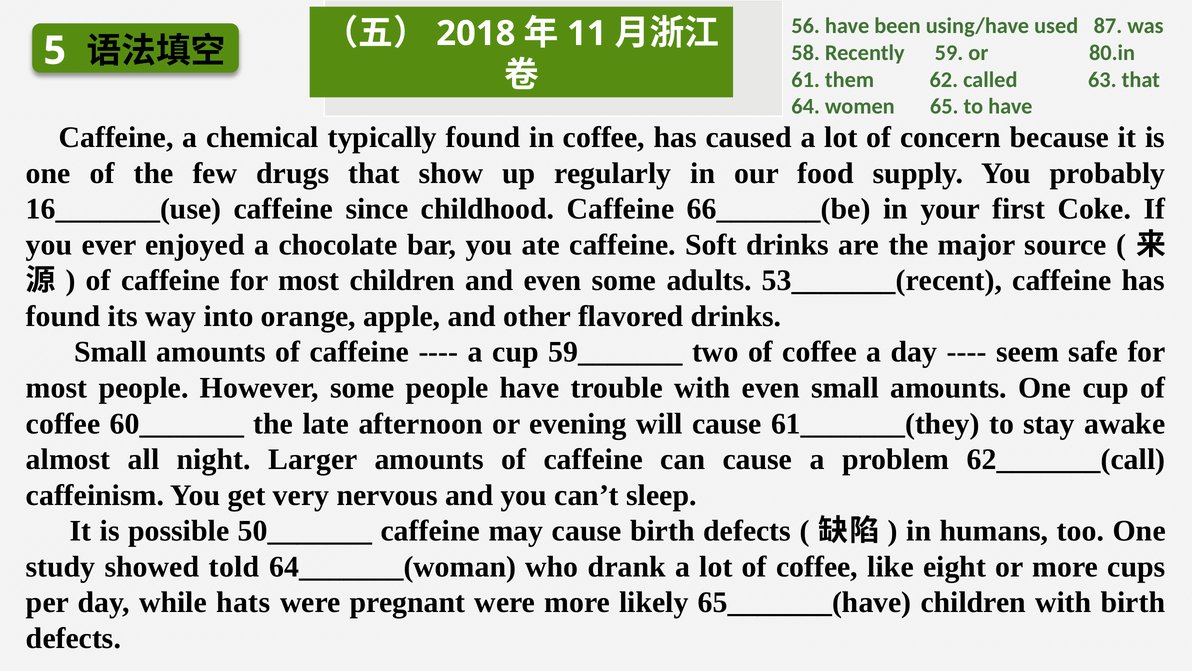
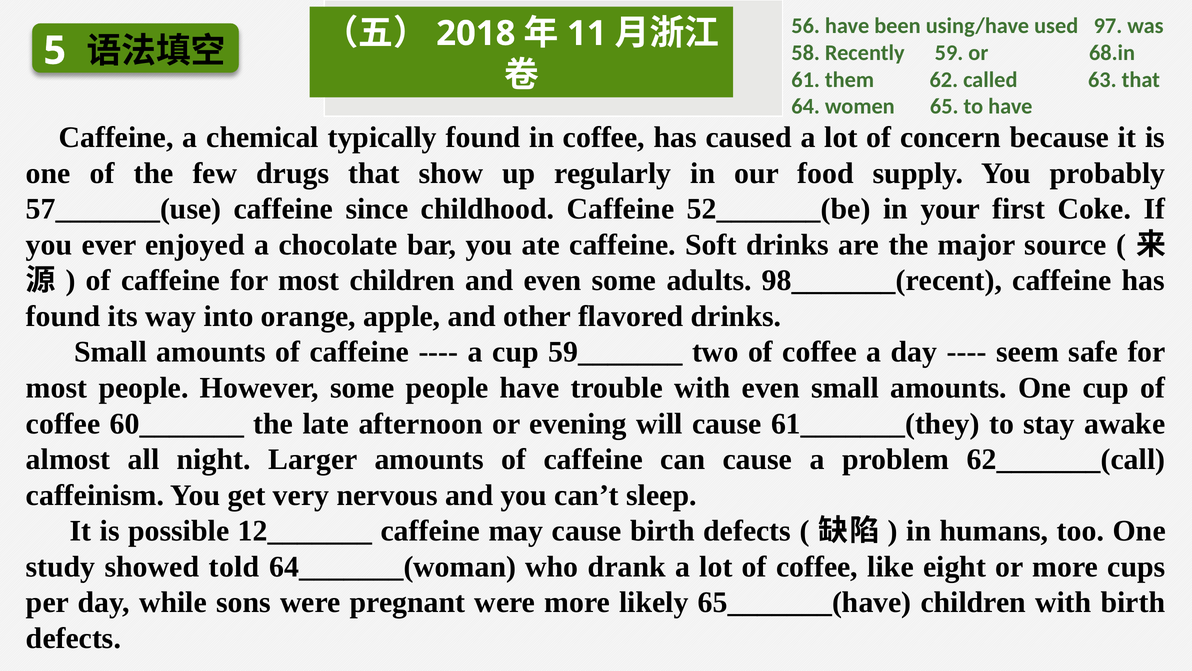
87: 87 -> 97
80.in: 80.in -> 68.in
16_______(use: 16_______(use -> 57_______(use
66_______(be: 66_______(be -> 52_______(be
53_______(recent: 53_______(recent -> 98_______(recent
50_______: 50_______ -> 12_______
hats: hats -> sons
